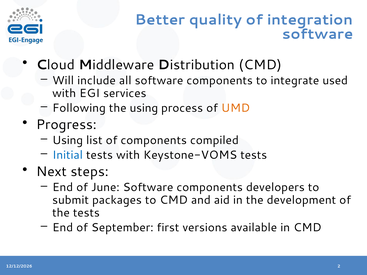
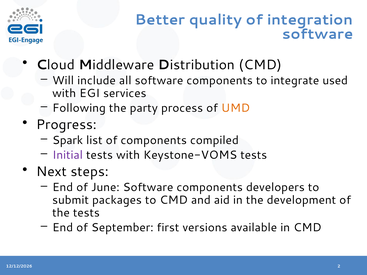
the using: using -> party
Using at (68, 140): Using -> Spark
Initial colour: blue -> purple
